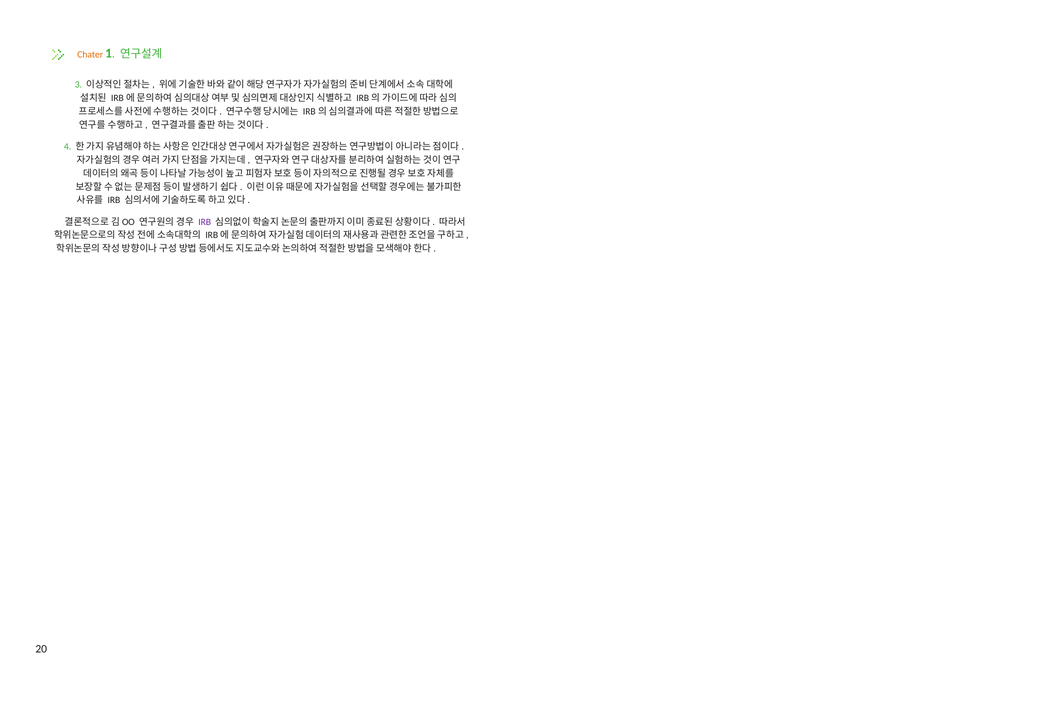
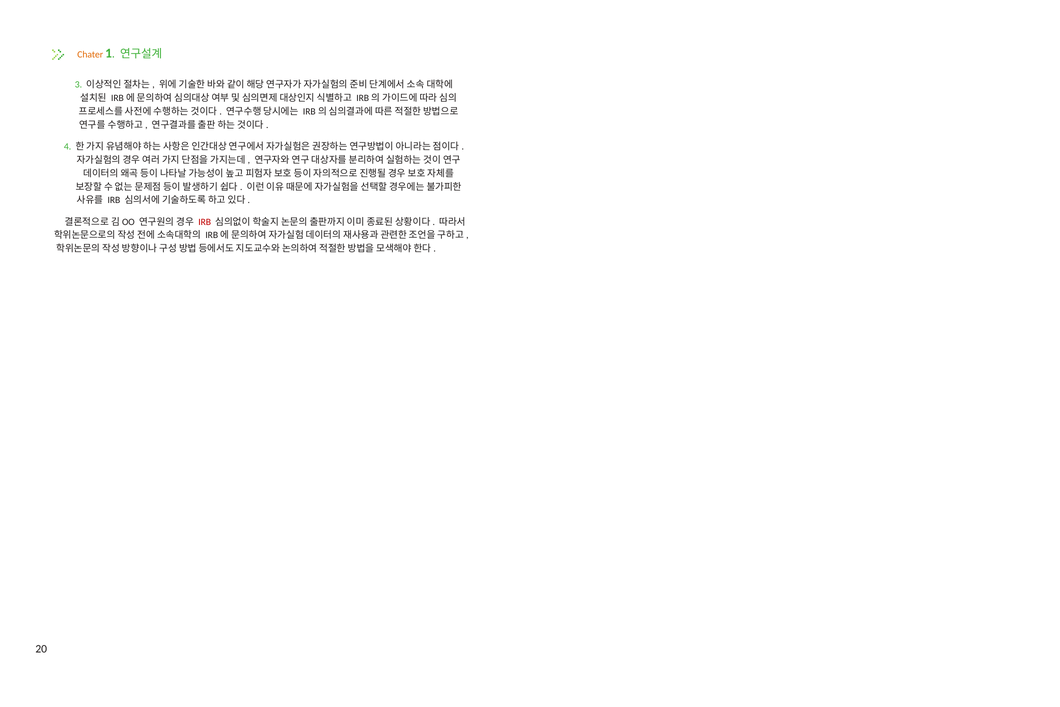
IRB at (205, 222) colour: purple -> red
